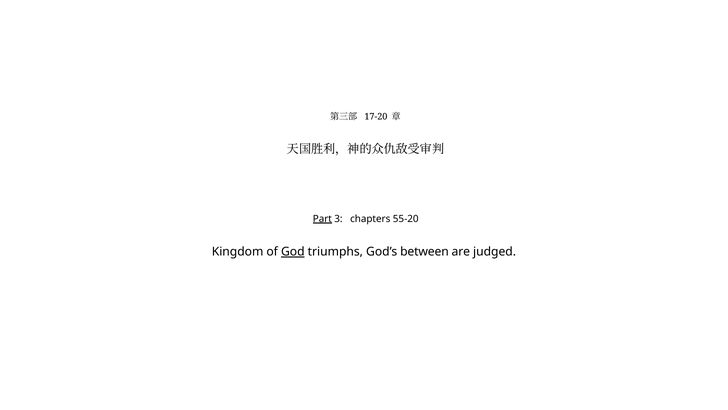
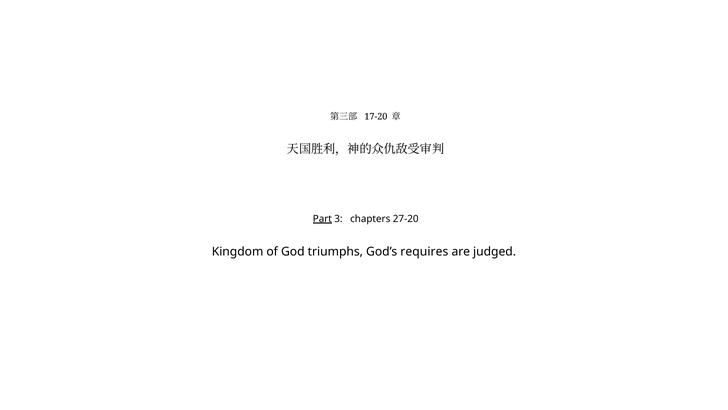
55-20: 55-20 -> 27-20
God underline: present -> none
between: between -> requires
